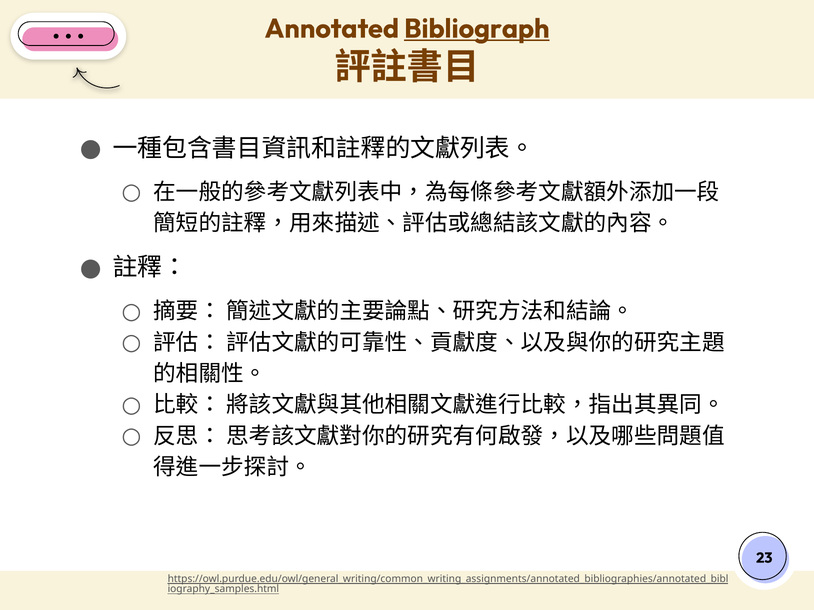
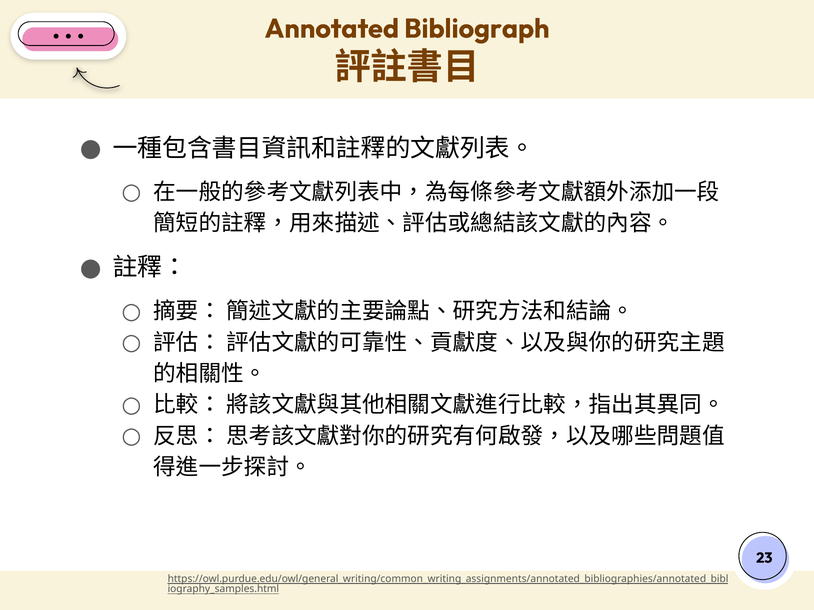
Bibliograph underline: present -> none
